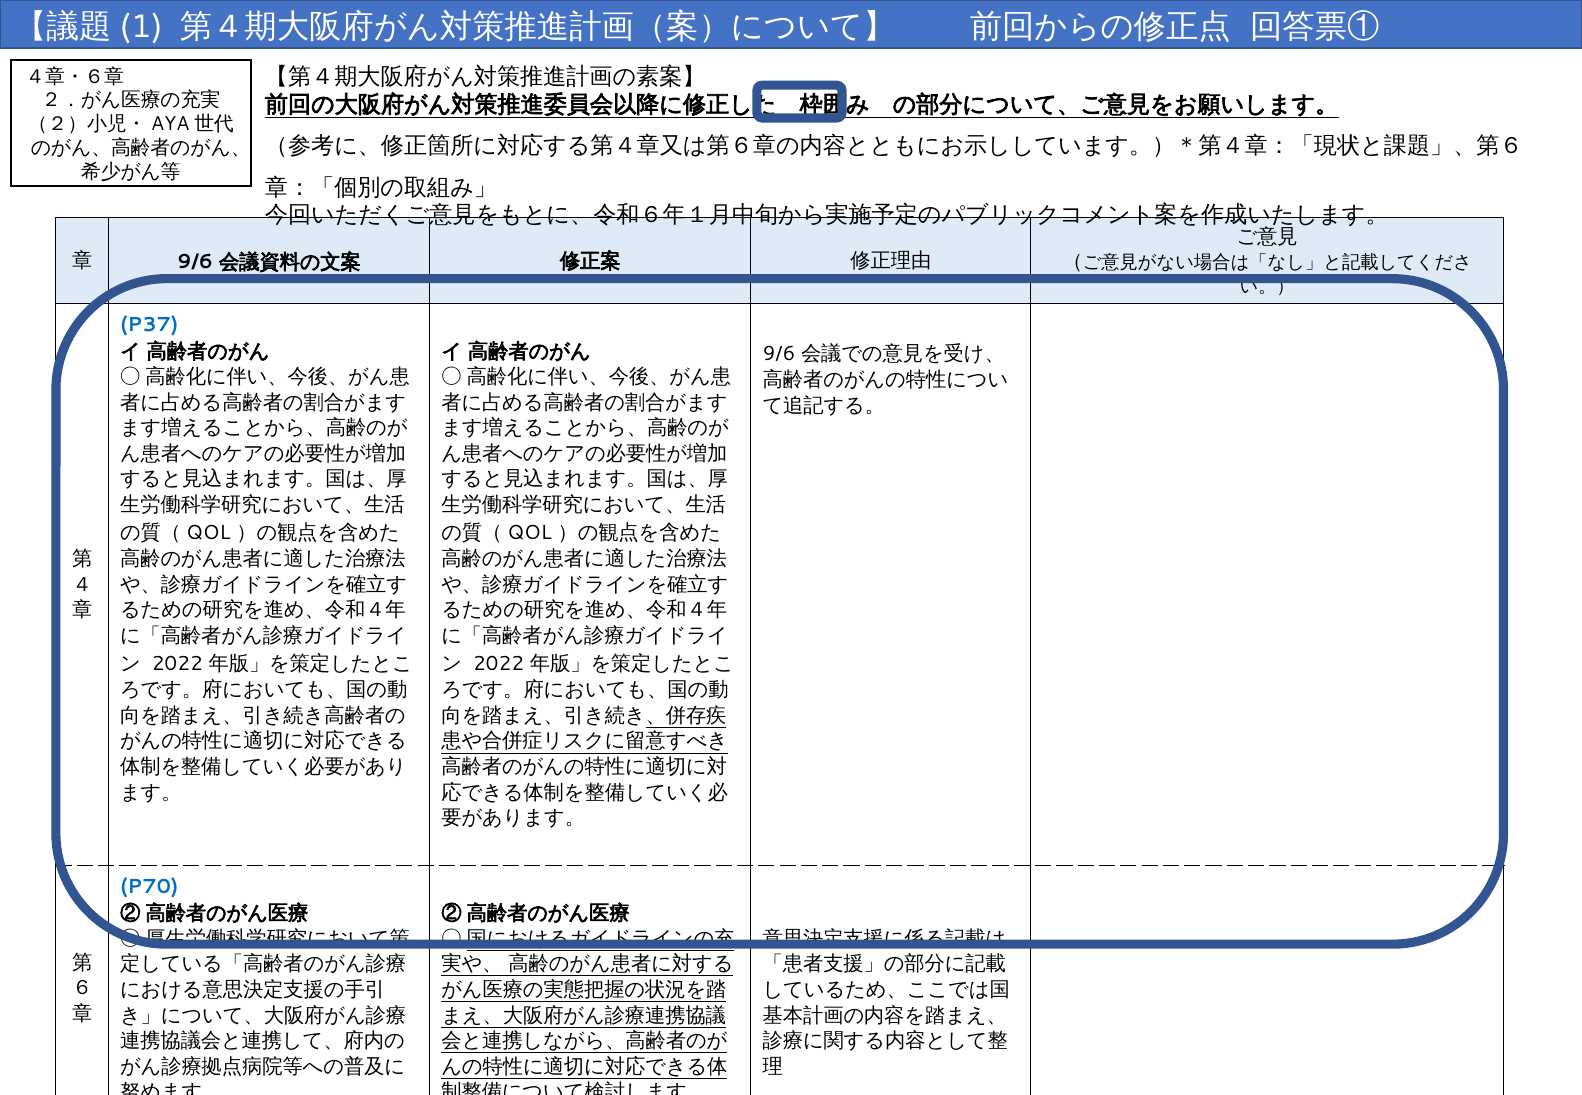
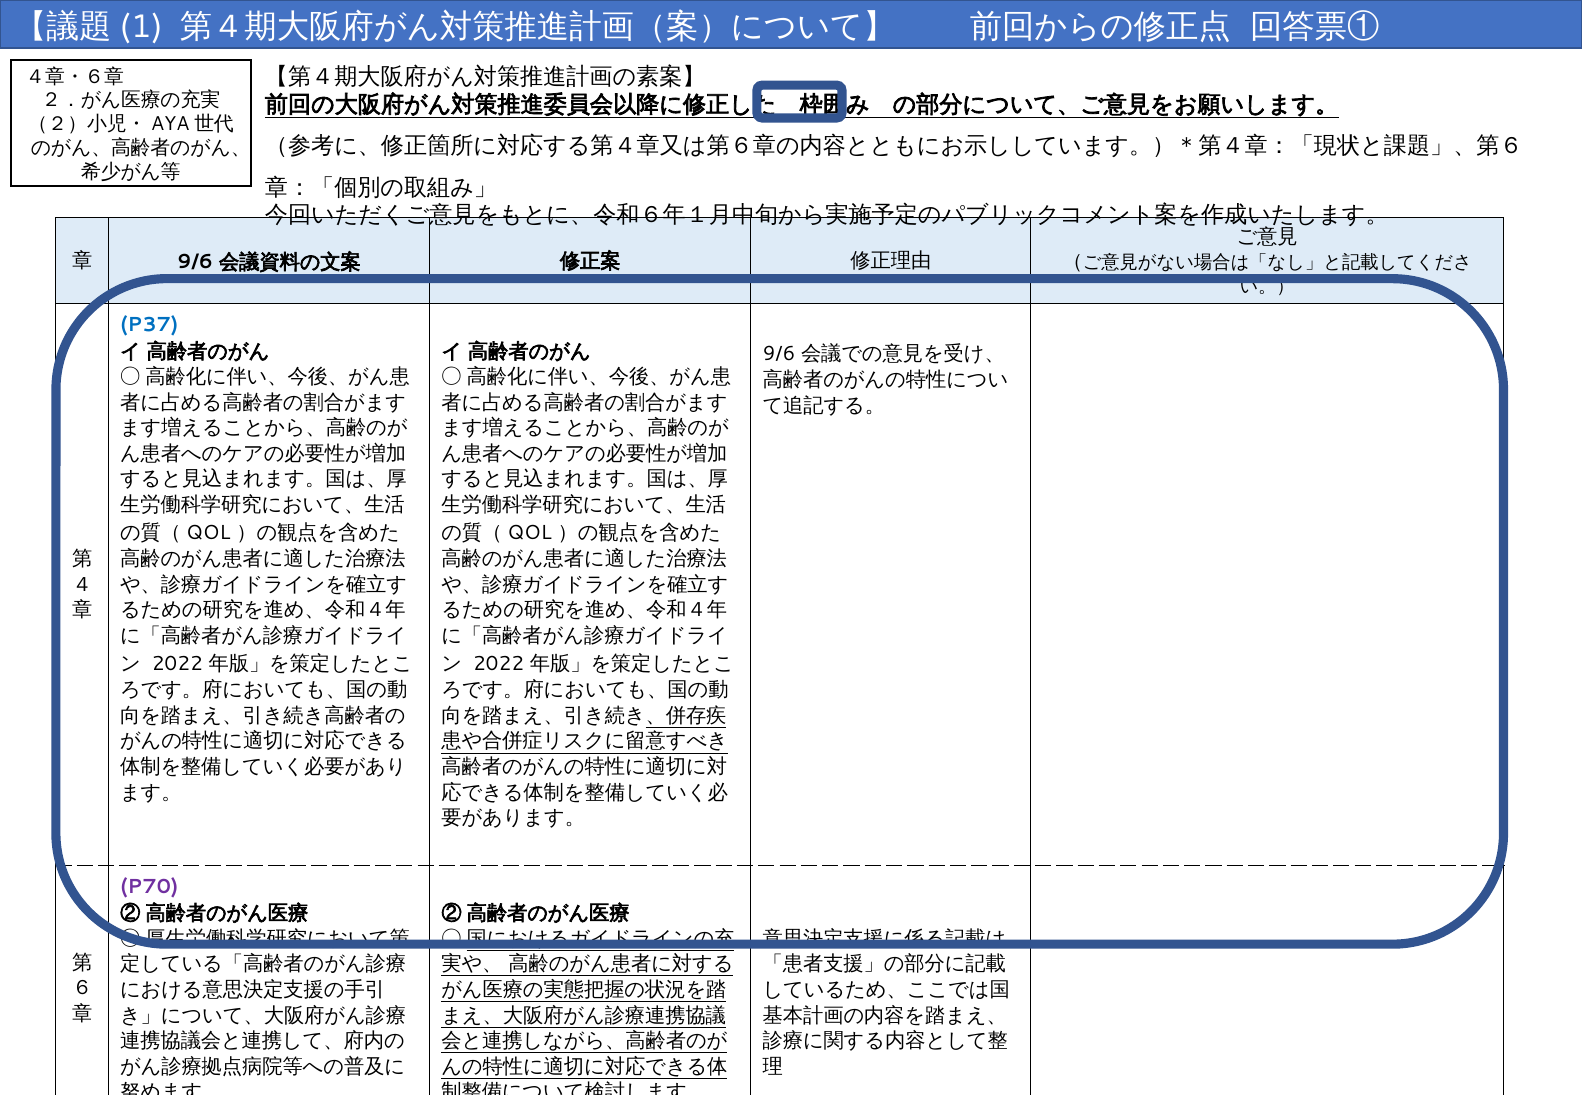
P70 colour: blue -> purple
